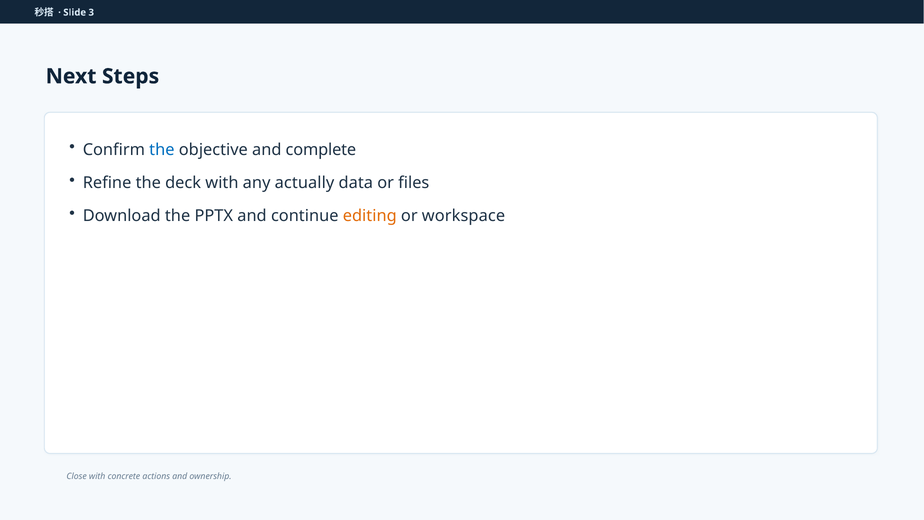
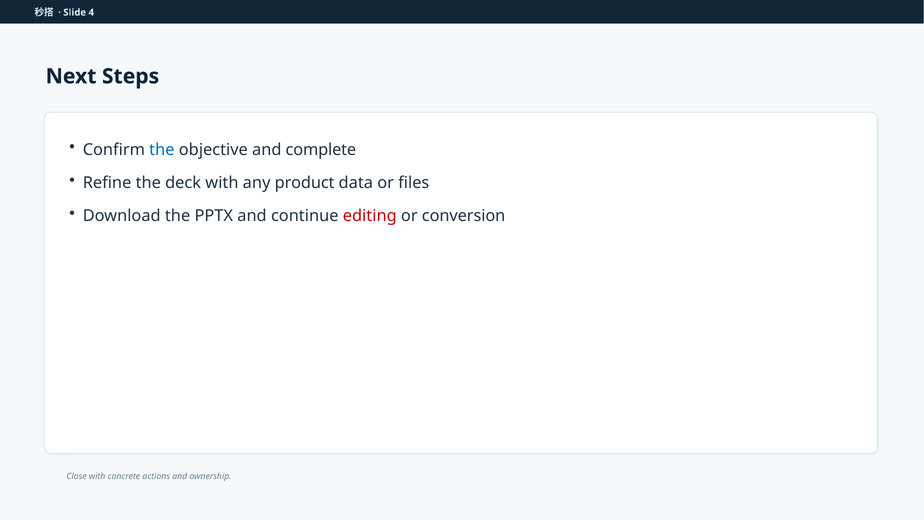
3: 3 -> 4
actually: actually -> product
editing colour: orange -> red
workspace: workspace -> conversion
